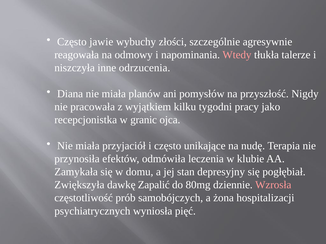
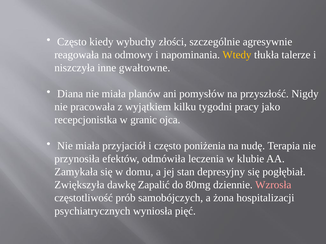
jawie: jawie -> kiedy
Wtedy colour: pink -> yellow
odrzucenia: odrzucenia -> gwałtowne
unikające: unikające -> poniżenia
